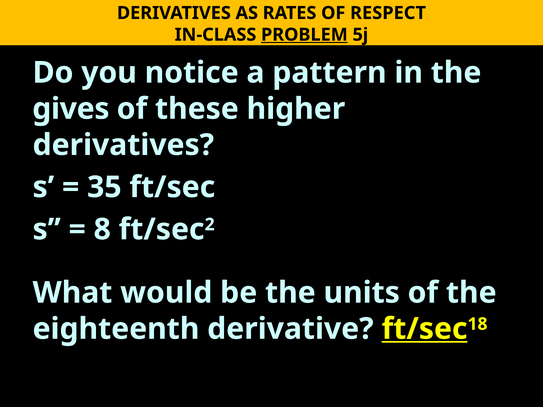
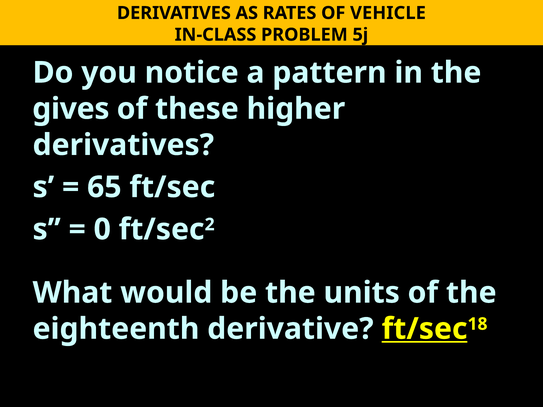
RESPECT: RESPECT -> VEHICLE
PROBLEM underline: present -> none
35: 35 -> 65
8: 8 -> 0
